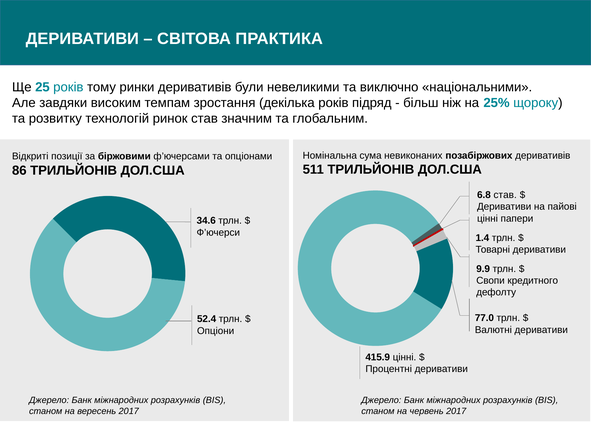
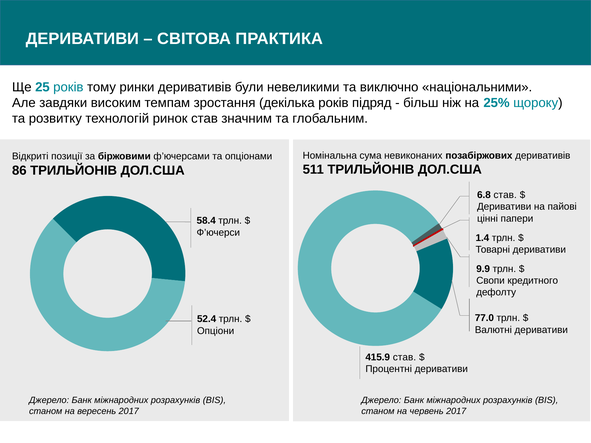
34.6: 34.6 -> 58.4
415.9 цінні: цінні -> став
